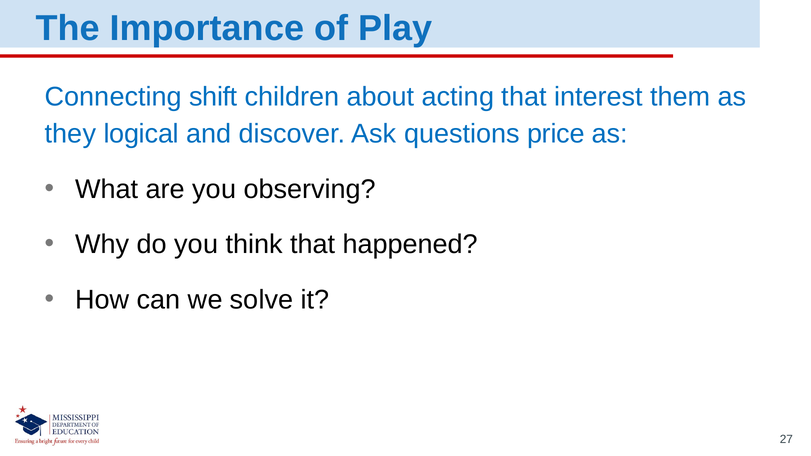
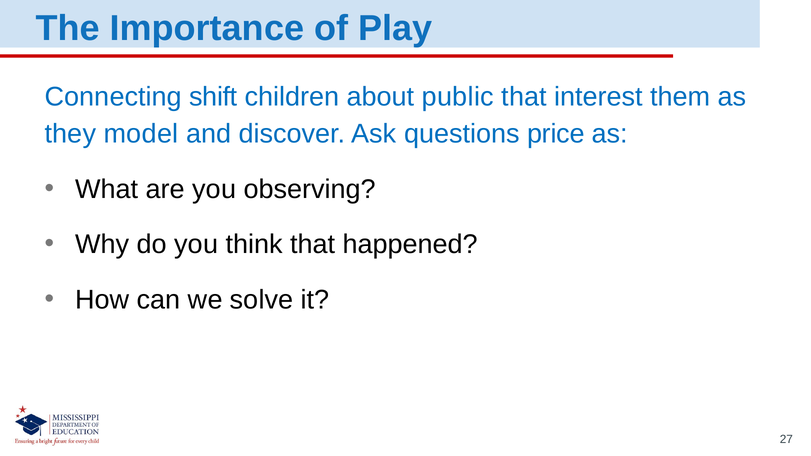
acting: acting -> public
logical: logical -> model
